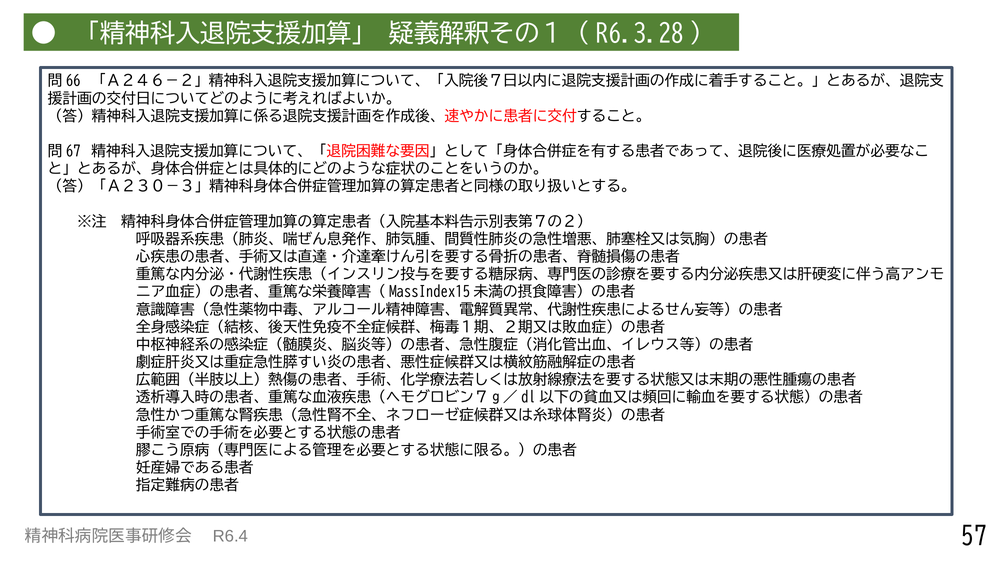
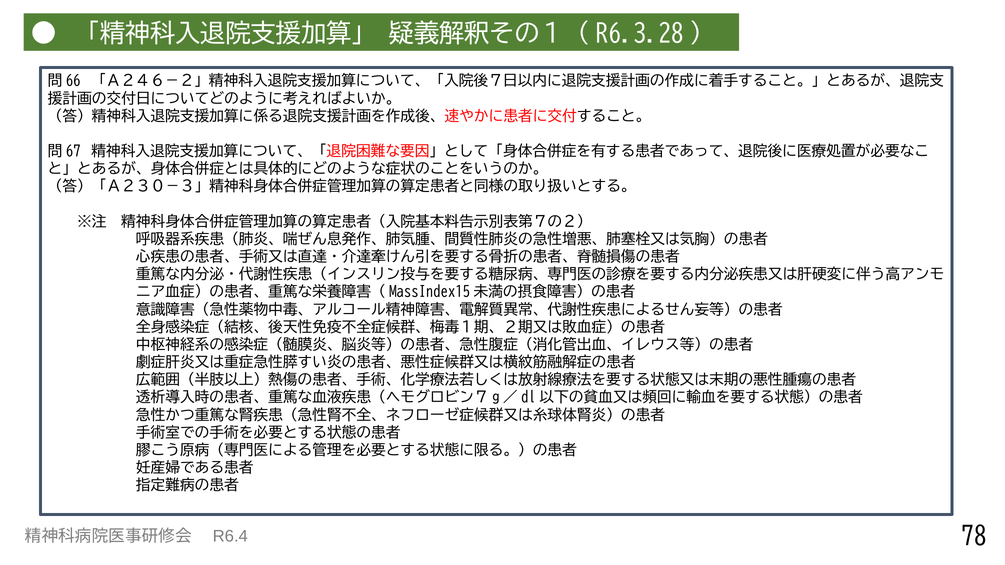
57: 57 -> 78
